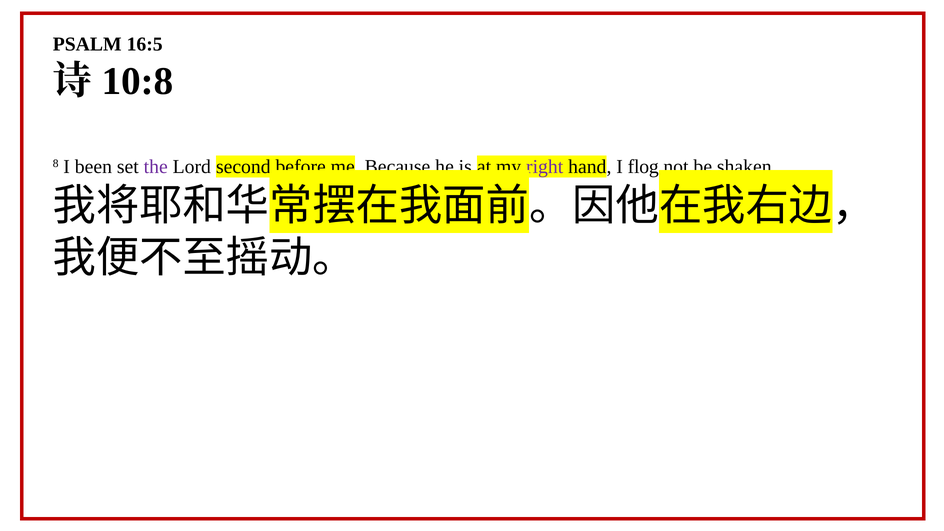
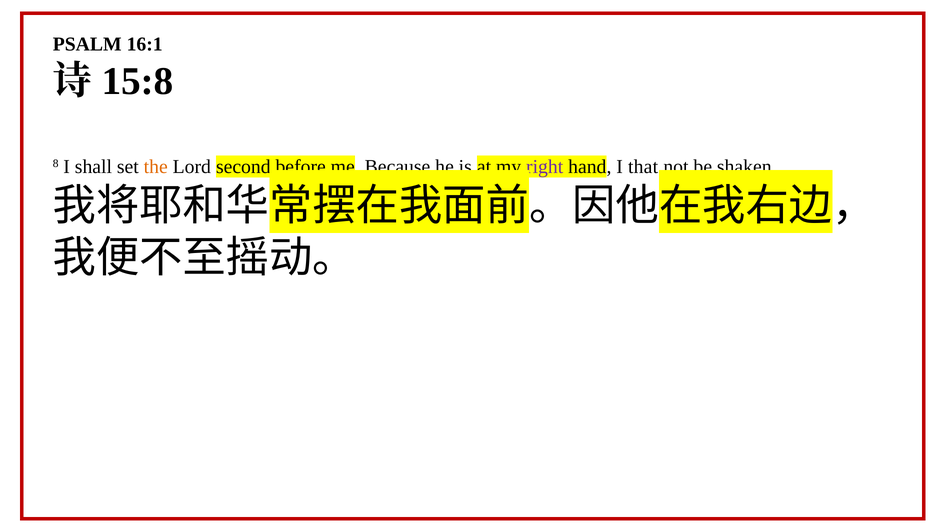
16:5: 16:5 -> 16:1
10:8: 10:8 -> 15:8
been: been -> shall
the colour: purple -> orange
flog: flog -> that
